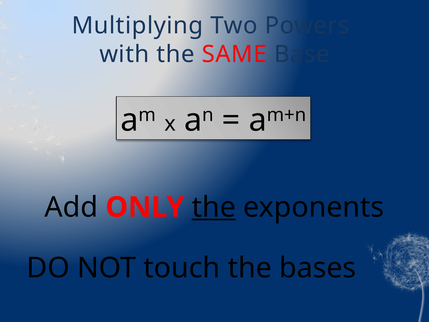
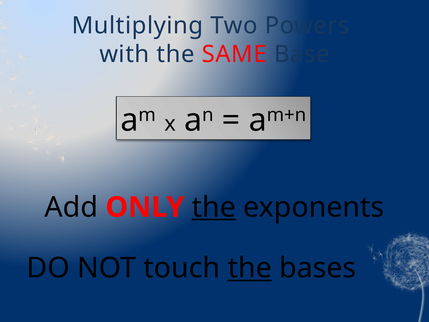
the at (250, 268) underline: none -> present
